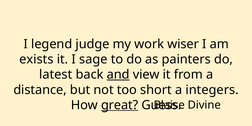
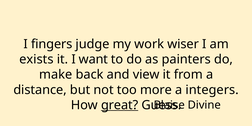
legend: legend -> fingers
sage: sage -> want
latest: latest -> make
and underline: present -> none
short: short -> more
